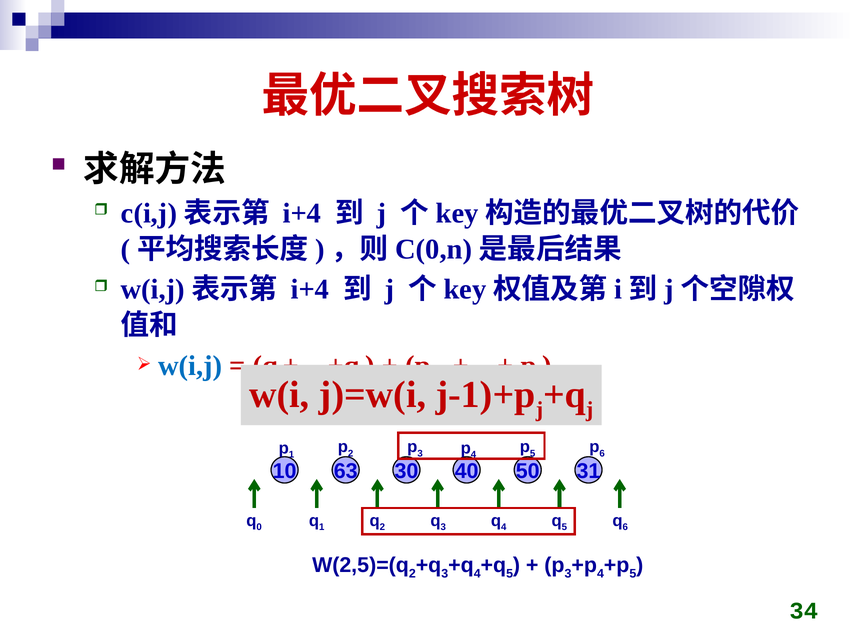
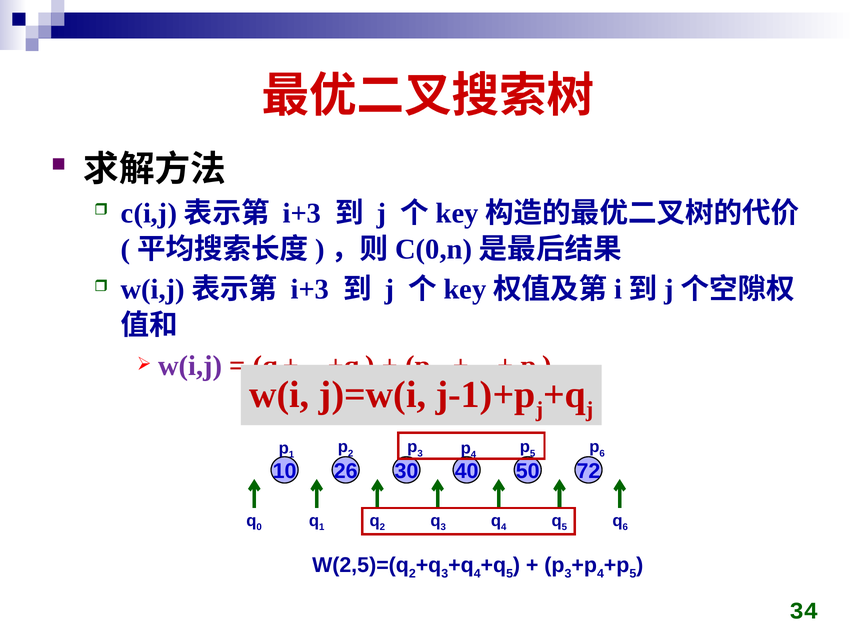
i+4 at (302, 213): i+4 -> i+3
i+4 at (310, 289): i+4 -> i+3
w(i,j colour: blue -> purple
63: 63 -> 26
31: 31 -> 72
